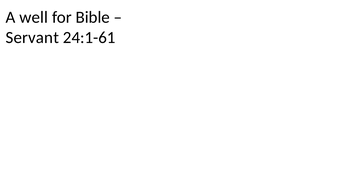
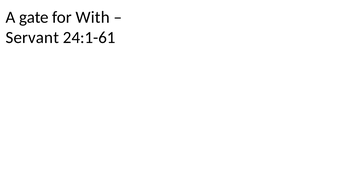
well: well -> gate
Bible: Bible -> With
